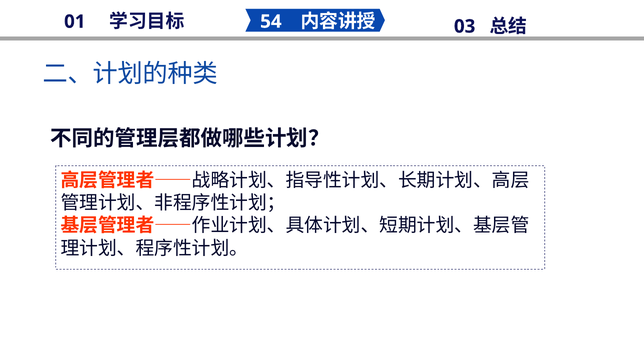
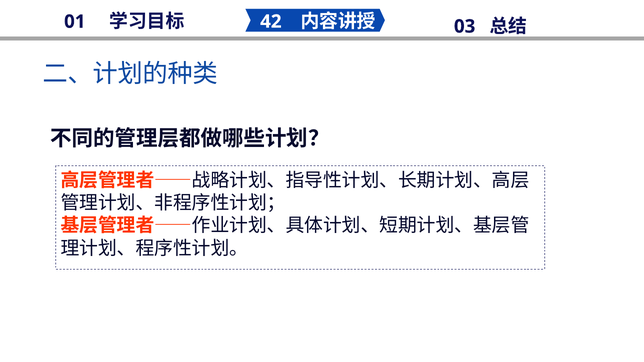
54: 54 -> 42
